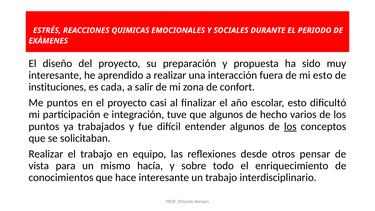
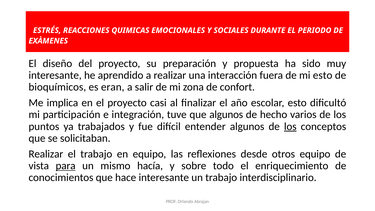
instituciones: instituciones -> bioquímicos
cada: cada -> eran
Me puntos: puntos -> implica
otros pensar: pensar -> equipo
para underline: none -> present
